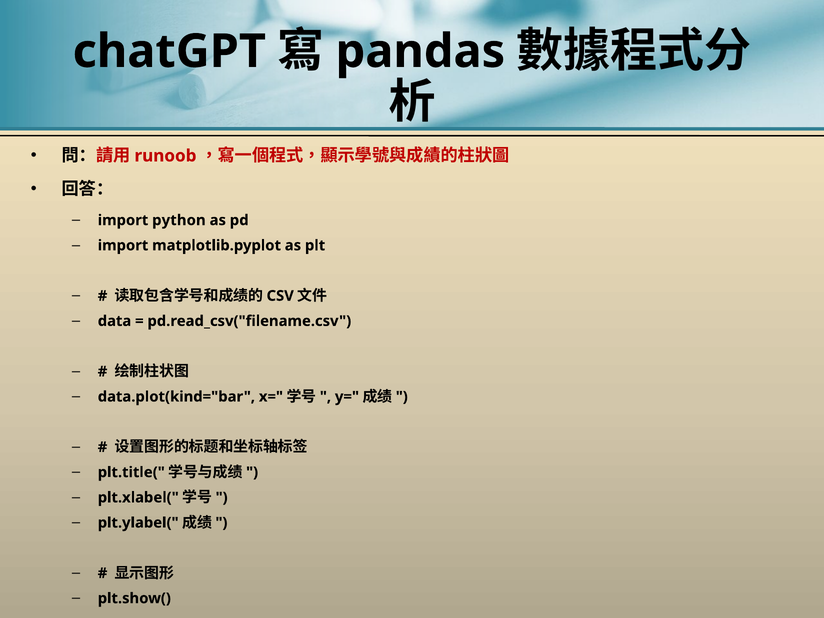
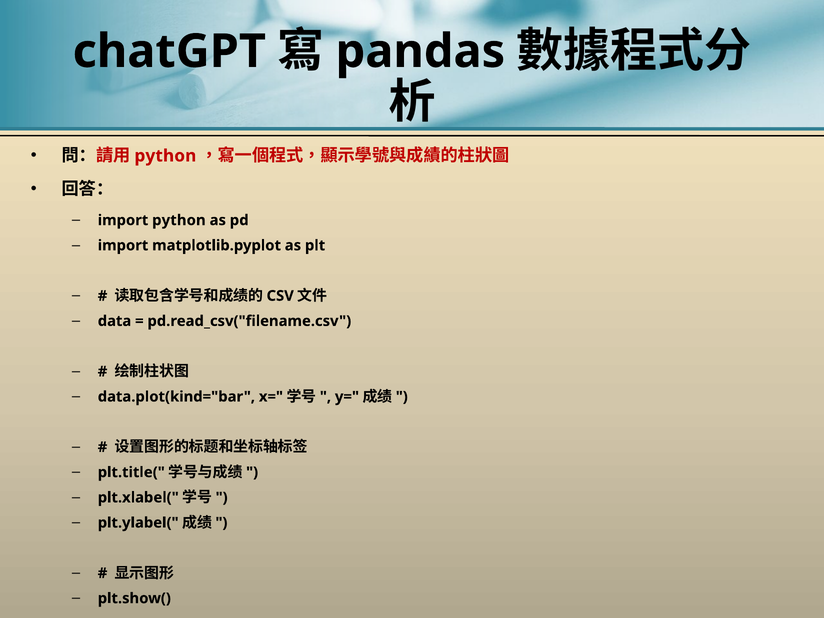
runoob at (165, 156): runoob -> python
